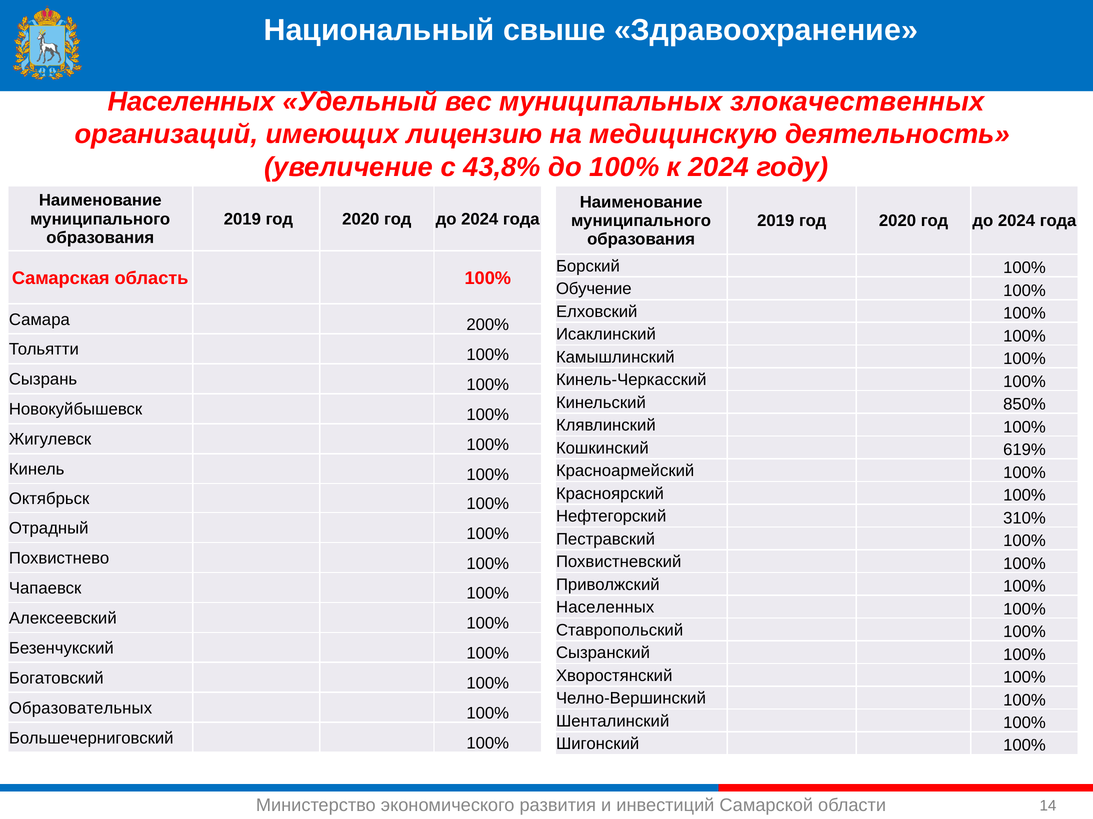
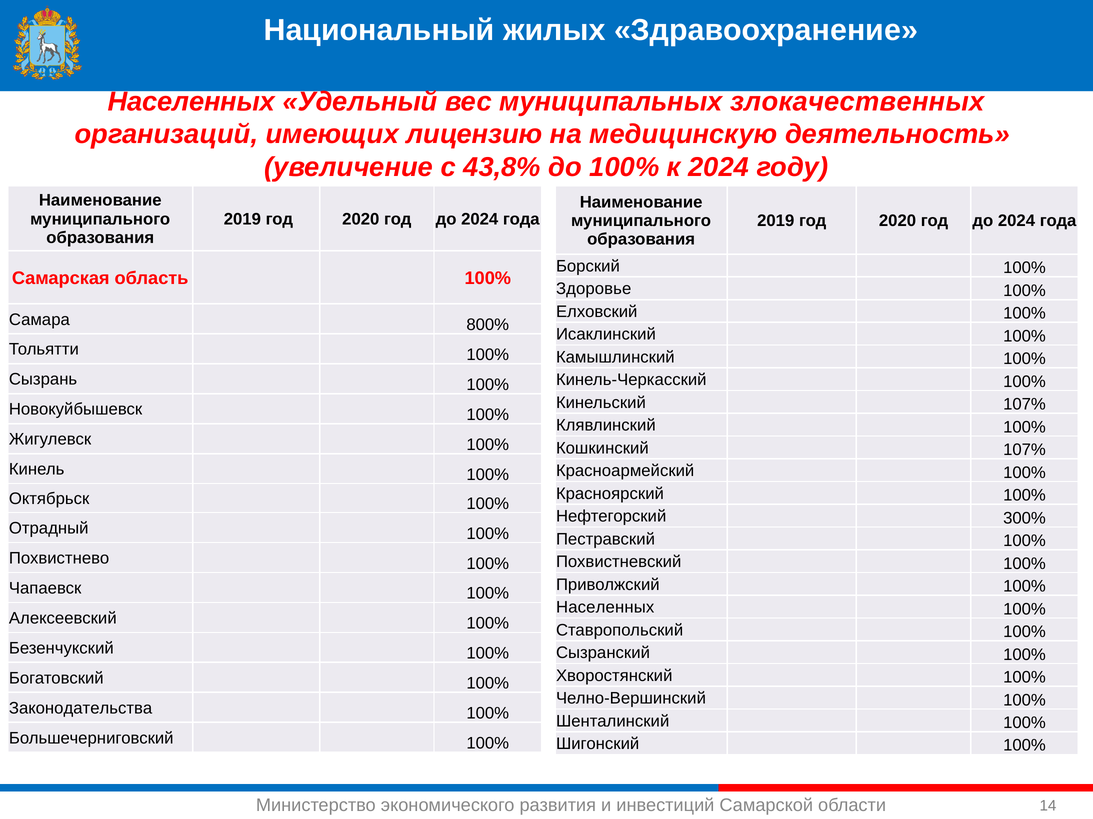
свыше: свыше -> жилых
Обучение: Обучение -> Здоровье
200%: 200% -> 800%
Кинельский 850%: 850% -> 107%
Кошкинский 619%: 619% -> 107%
310%: 310% -> 300%
Образовательных: Образовательных -> Законодательства
